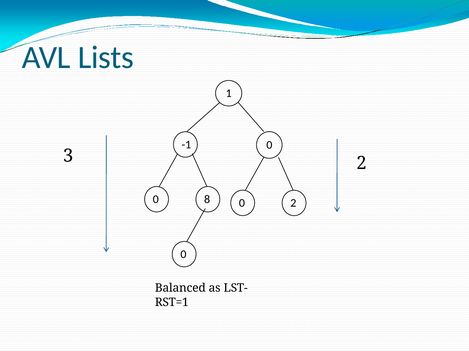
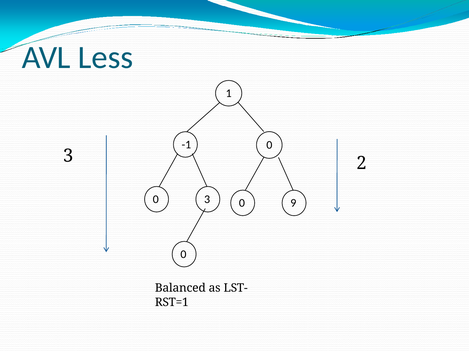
Lists: Lists -> Less
0 8: 8 -> 3
0 2: 2 -> 9
